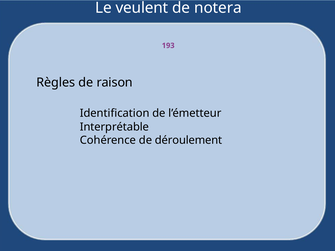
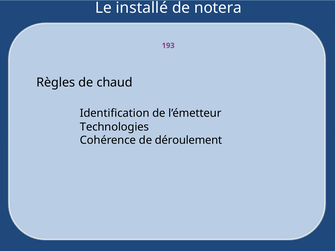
veulent: veulent -> installé
raison: raison -> chaud
Interprétable: Interprétable -> Technologies
